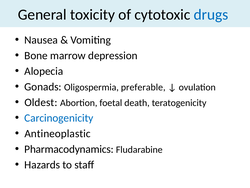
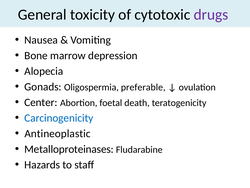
drugs colour: blue -> purple
Oldest: Oldest -> Center
Pharmacodynamics: Pharmacodynamics -> Metalloproteinases
